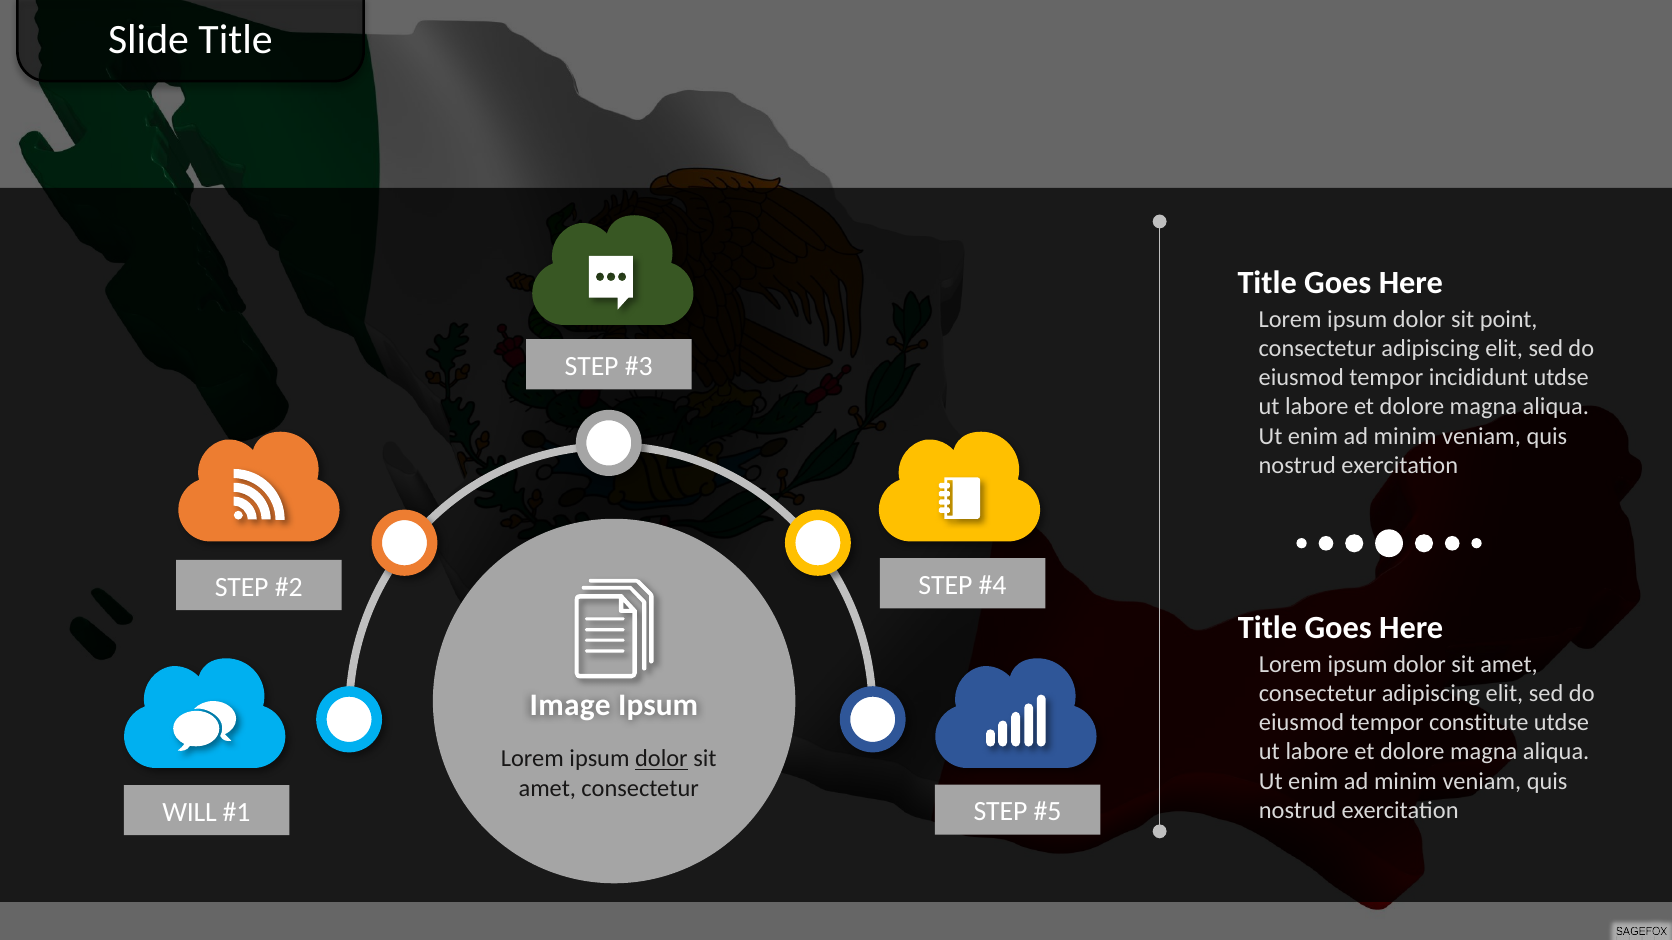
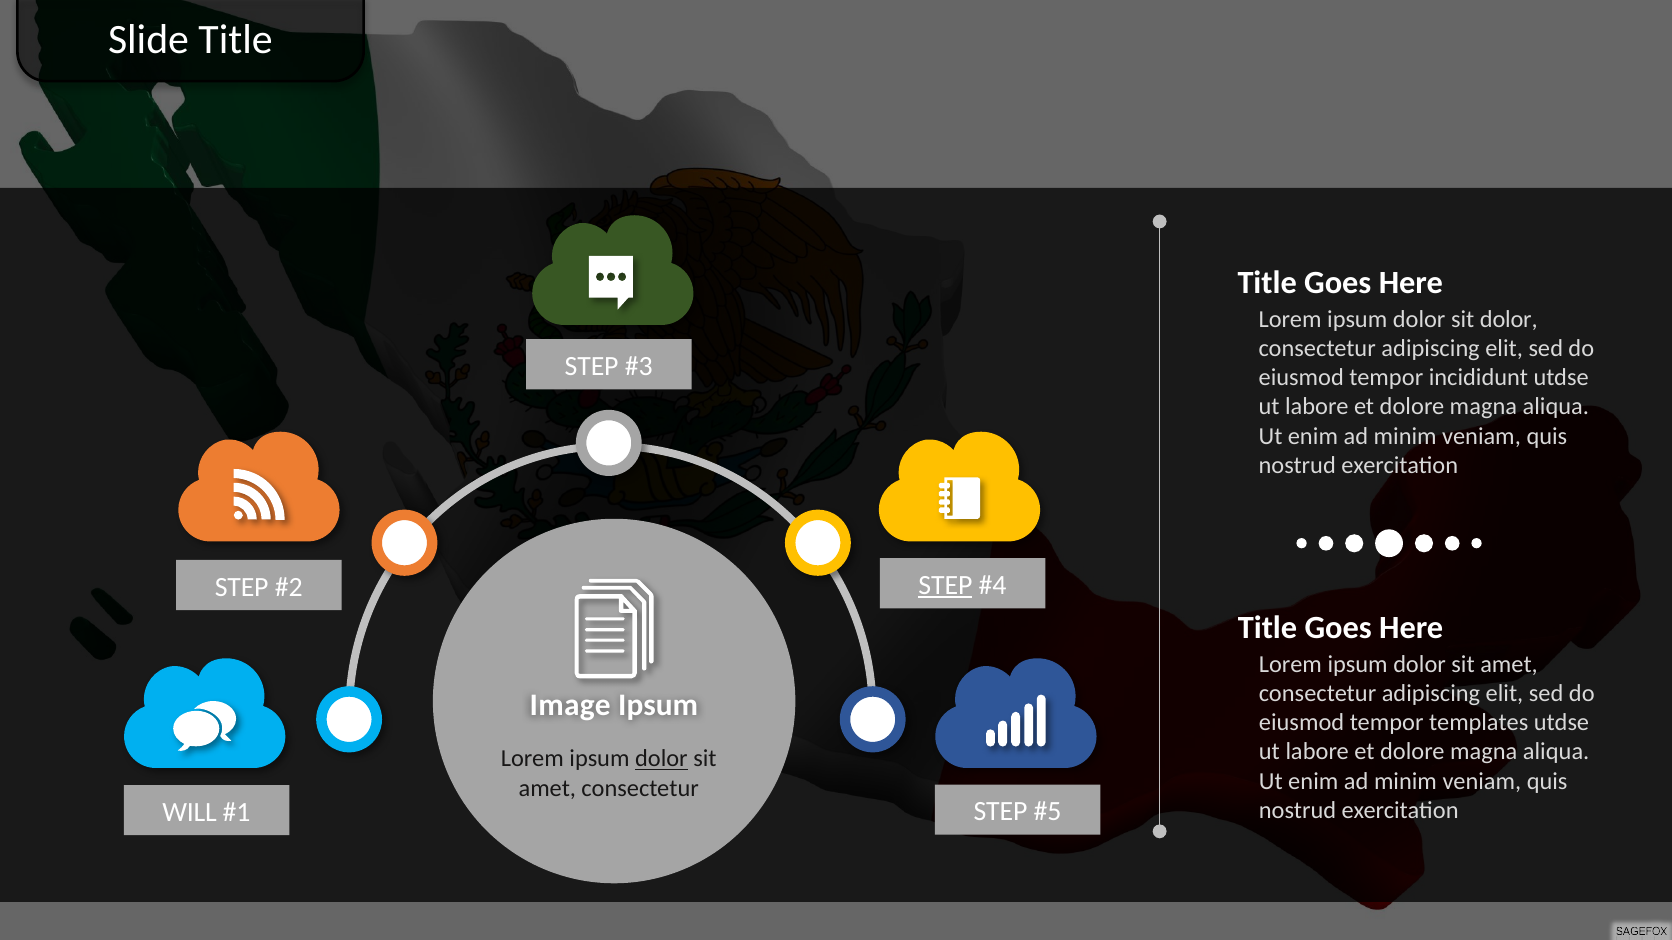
sit point: point -> dolor
STEP at (945, 586) underline: none -> present
constitute: constitute -> templates
